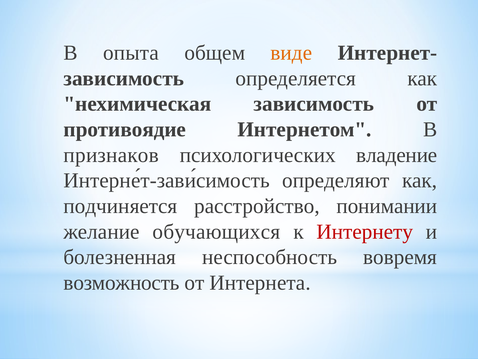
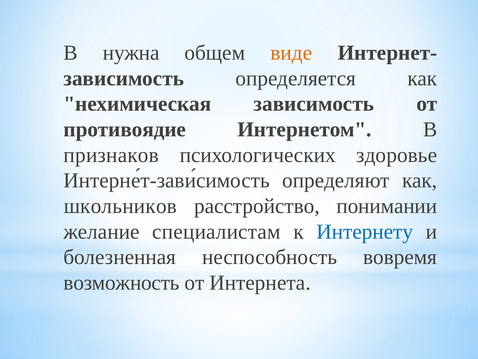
опыта: опыта -> нужна
владение: владение -> здоровье
подчиняется: подчиняется -> школьников
обучающихся: обучающихся -> специалистам
Интернету colour: red -> blue
